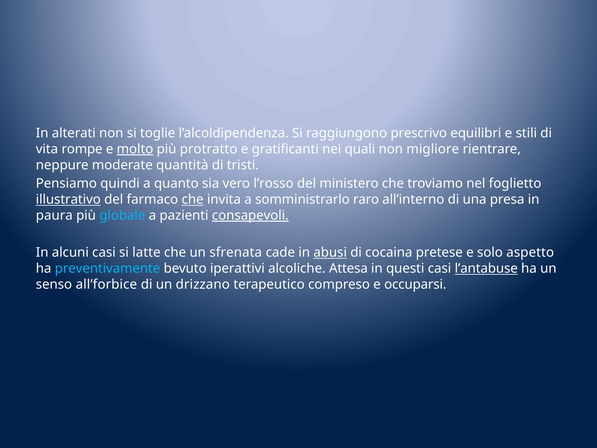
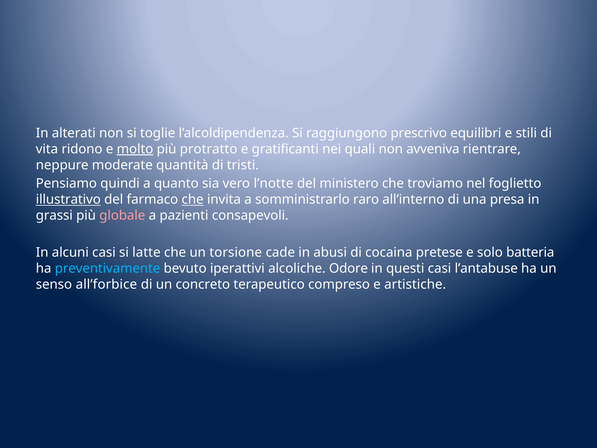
rompe: rompe -> ridono
migliore: migliore -> avveniva
l’rosso: l’rosso -> l’notte
paura: paura -> grassi
globale colour: light blue -> pink
consapevoli underline: present -> none
sfrenata: sfrenata -> torsione
abusi underline: present -> none
aspetto: aspetto -> batteria
Attesa: Attesa -> Odore
l’antabuse underline: present -> none
drizzano: drizzano -> concreto
occuparsi: occuparsi -> artistiche
